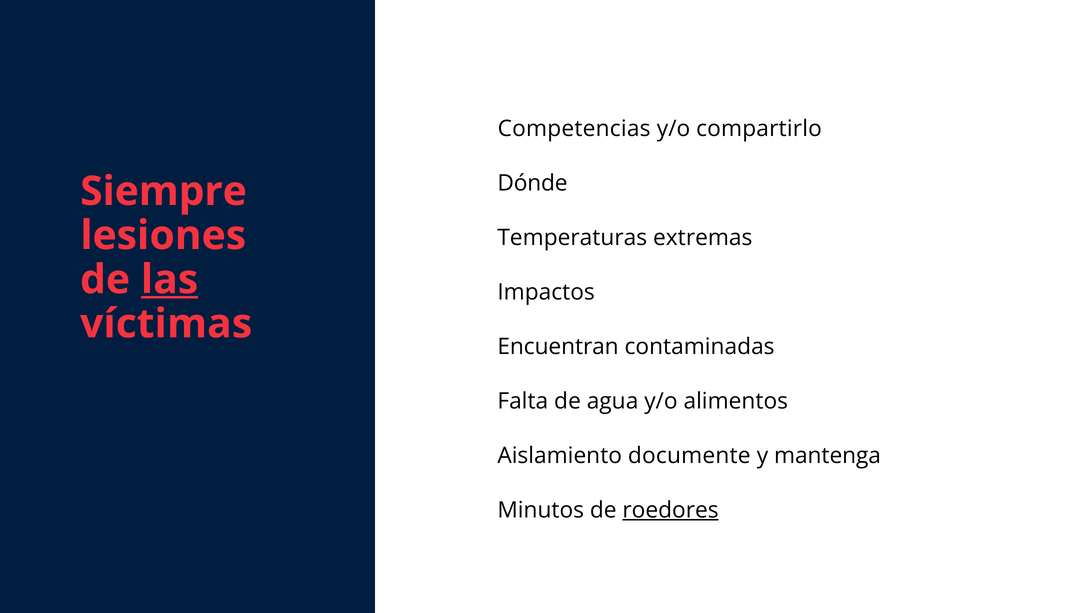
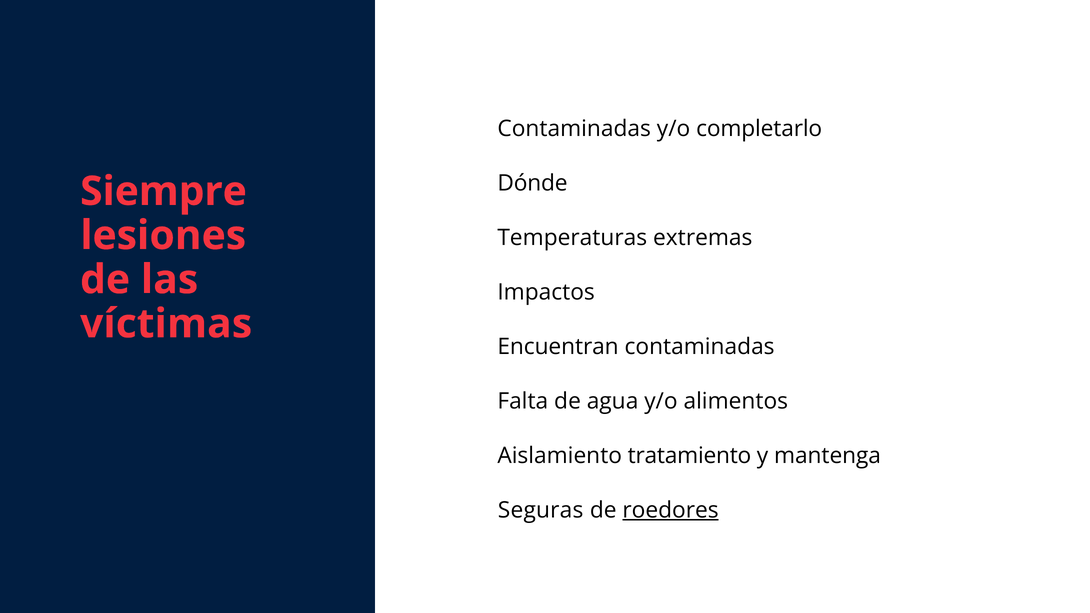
Competencias at (574, 129): Competencias -> Contaminadas
compartirlo: compartirlo -> completarlo
las underline: present -> none
documente: documente -> tratamiento
Minutos: Minutos -> Seguras
